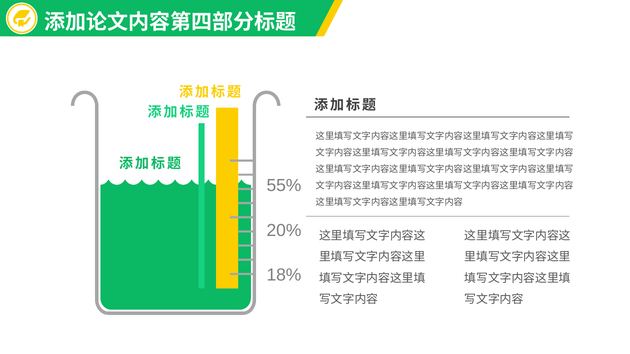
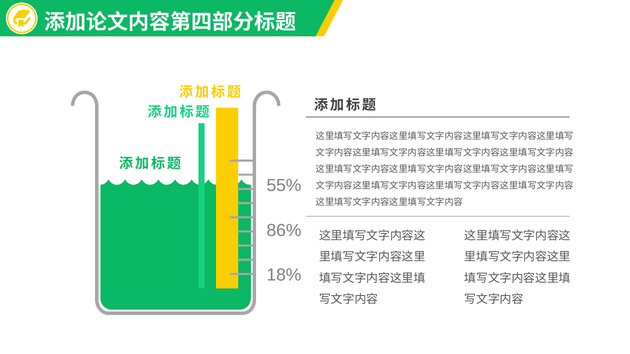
20%: 20% -> 86%
